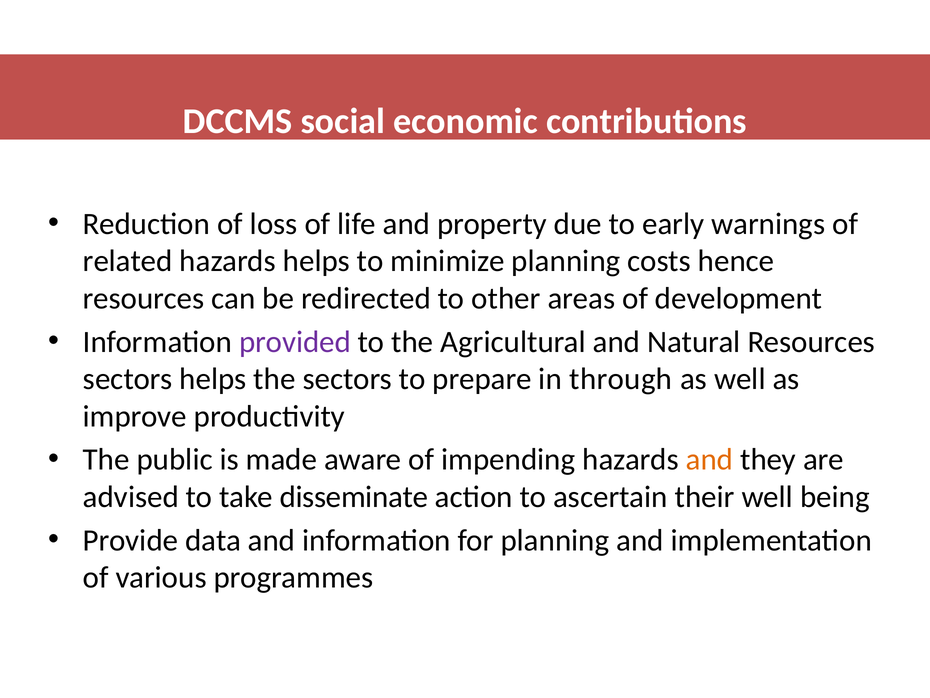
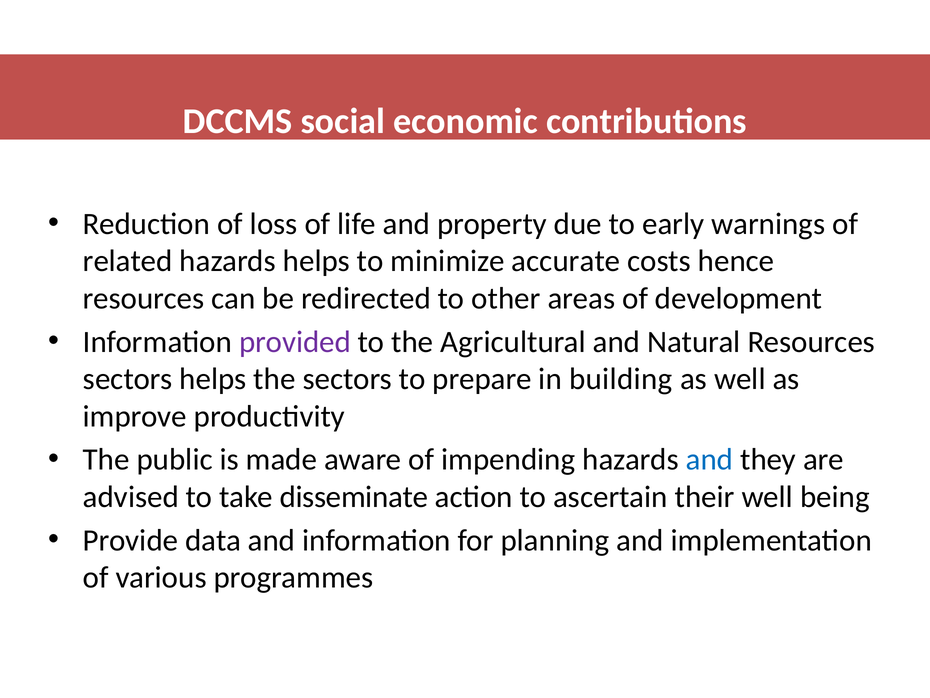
minimize planning: planning -> accurate
through: through -> building
and at (709, 459) colour: orange -> blue
